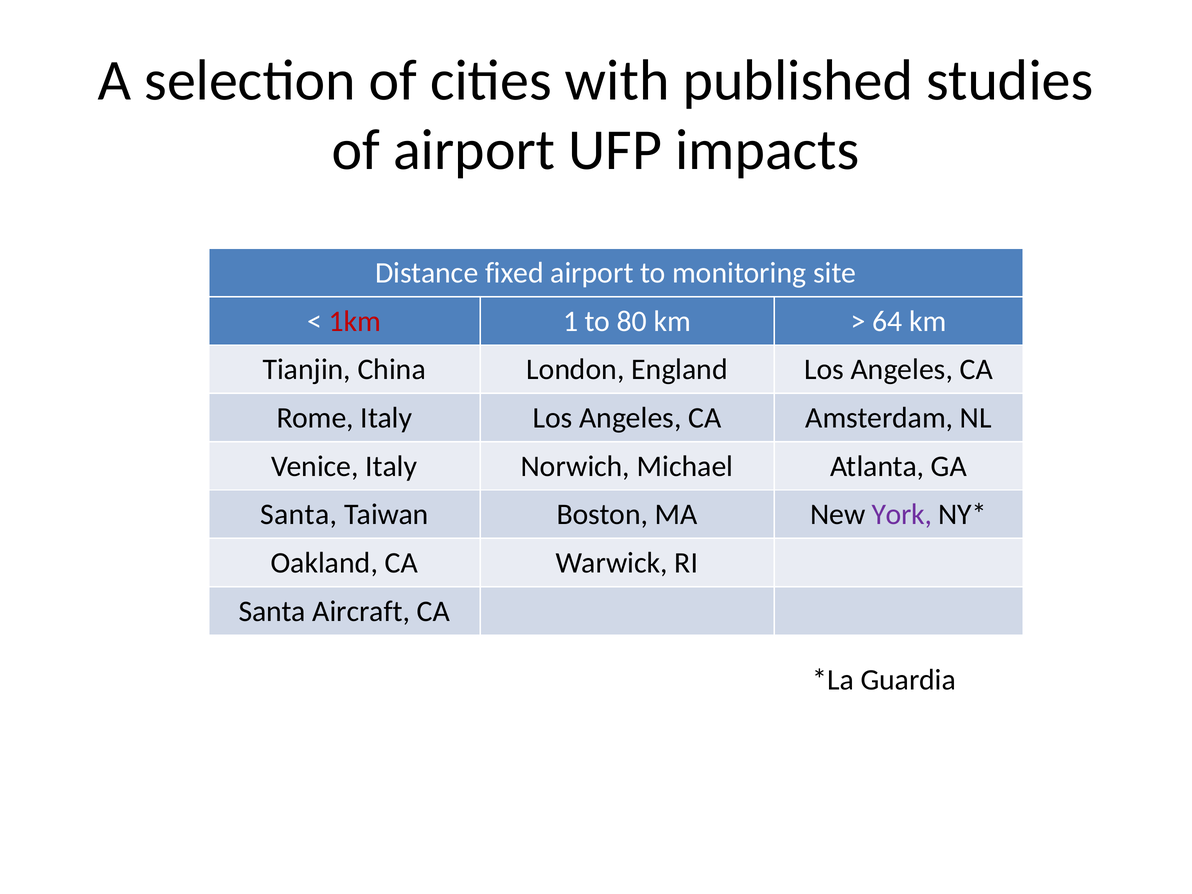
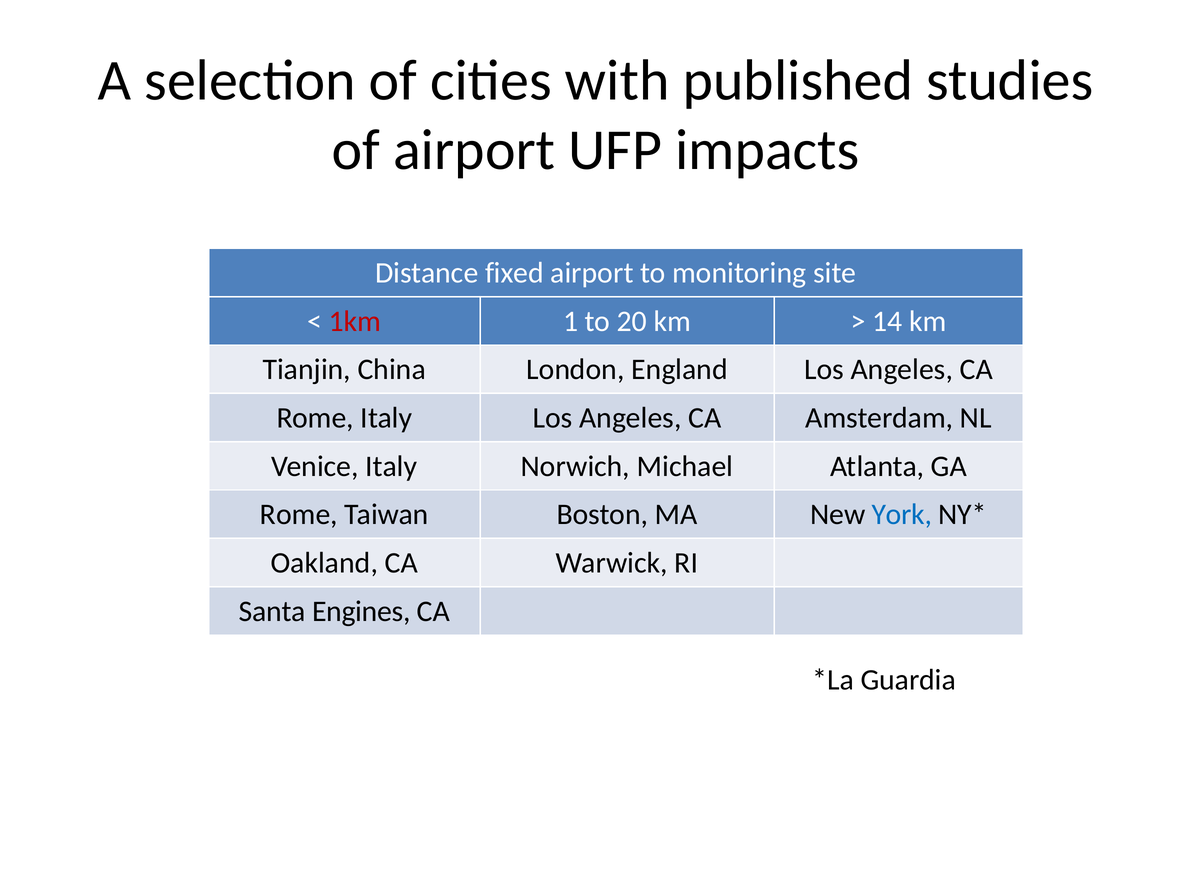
80: 80 -> 20
64: 64 -> 14
Santa at (299, 515): Santa -> Rome
York colour: purple -> blue
Aircraft: Aircraft -> Engines
